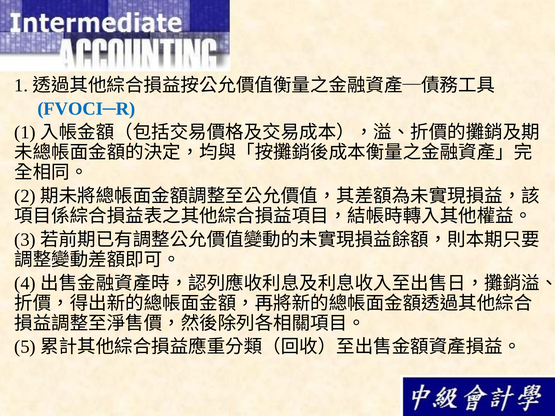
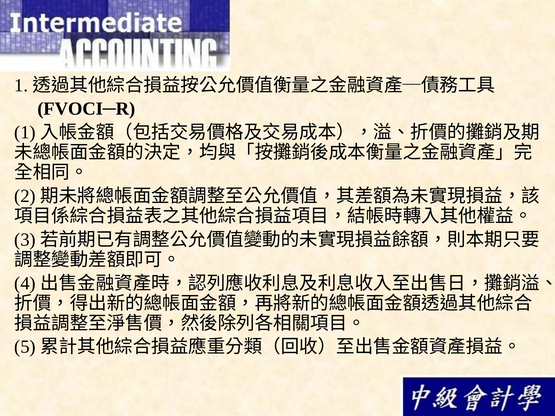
FVOCI─R colour: blue -> black
